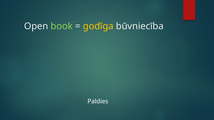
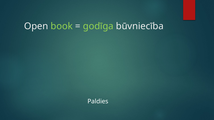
godīga colour: yellow -> light green
